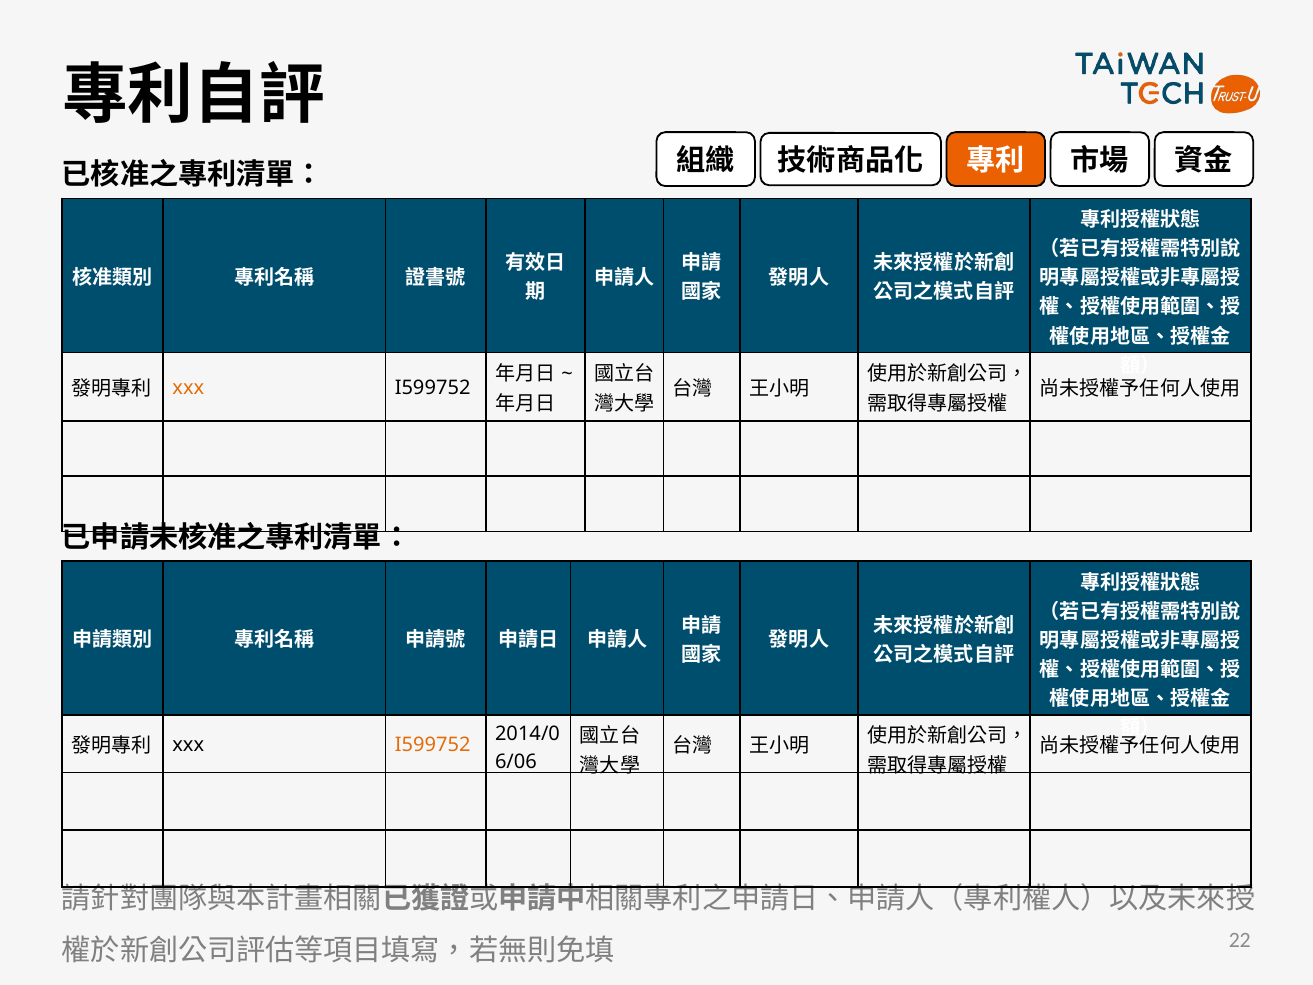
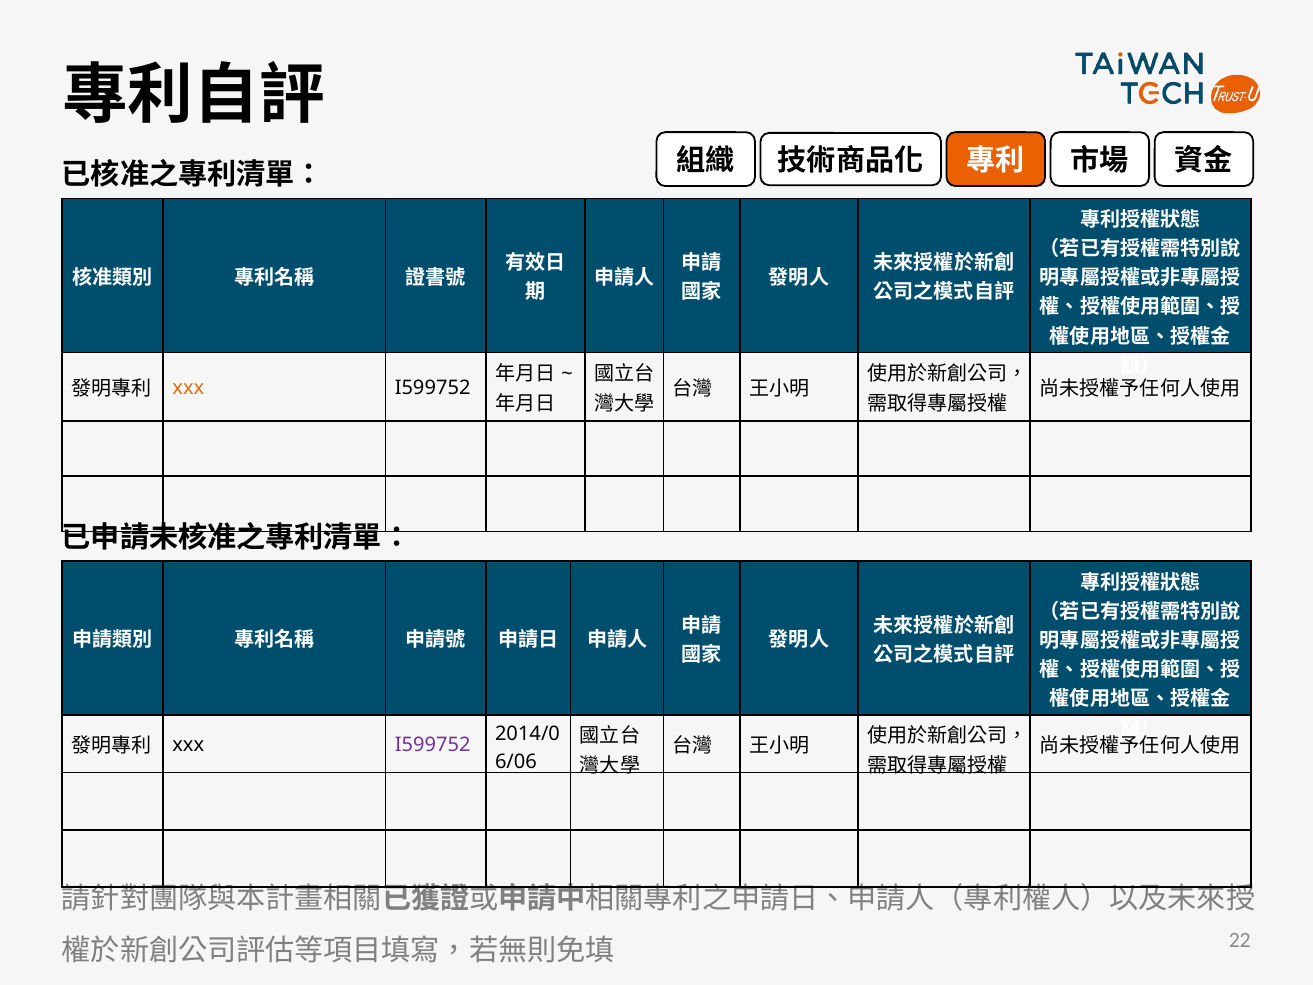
I599752 at (433, 745) colour: orange -> purple
